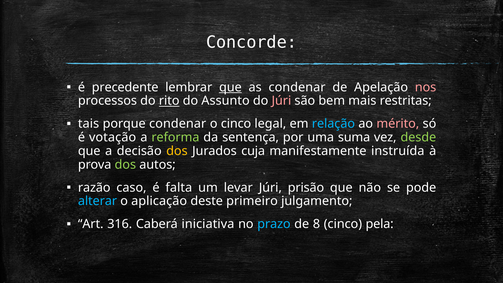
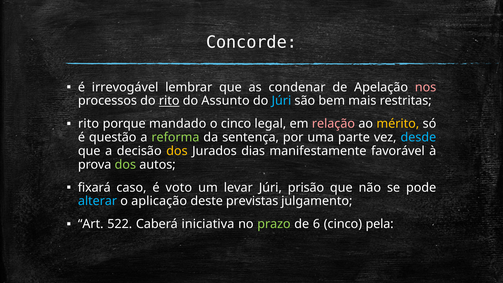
precedente: precedente -> irrevogável
que at (230, 87) underline: present -> none
Júri at (281, 101) colour: pink -> light blue
tais at (89, 124): tais -> rito
porque condenar: condenar -> mandado
relação colour: light blue -> pink
mérito colour: pink -> yellow
votação: votação -> questão
suma: suma -> parte
desde colour: light green -> light blue
cuja: cuja -> dias
instruída: instruída -> favorável
razão: razão -> fixará
falta: falta -> voto
primeiro: primeiro -> previstas
316: 316 -> 522
prazo colour: light blue -> light green
8: 8 -> 6
